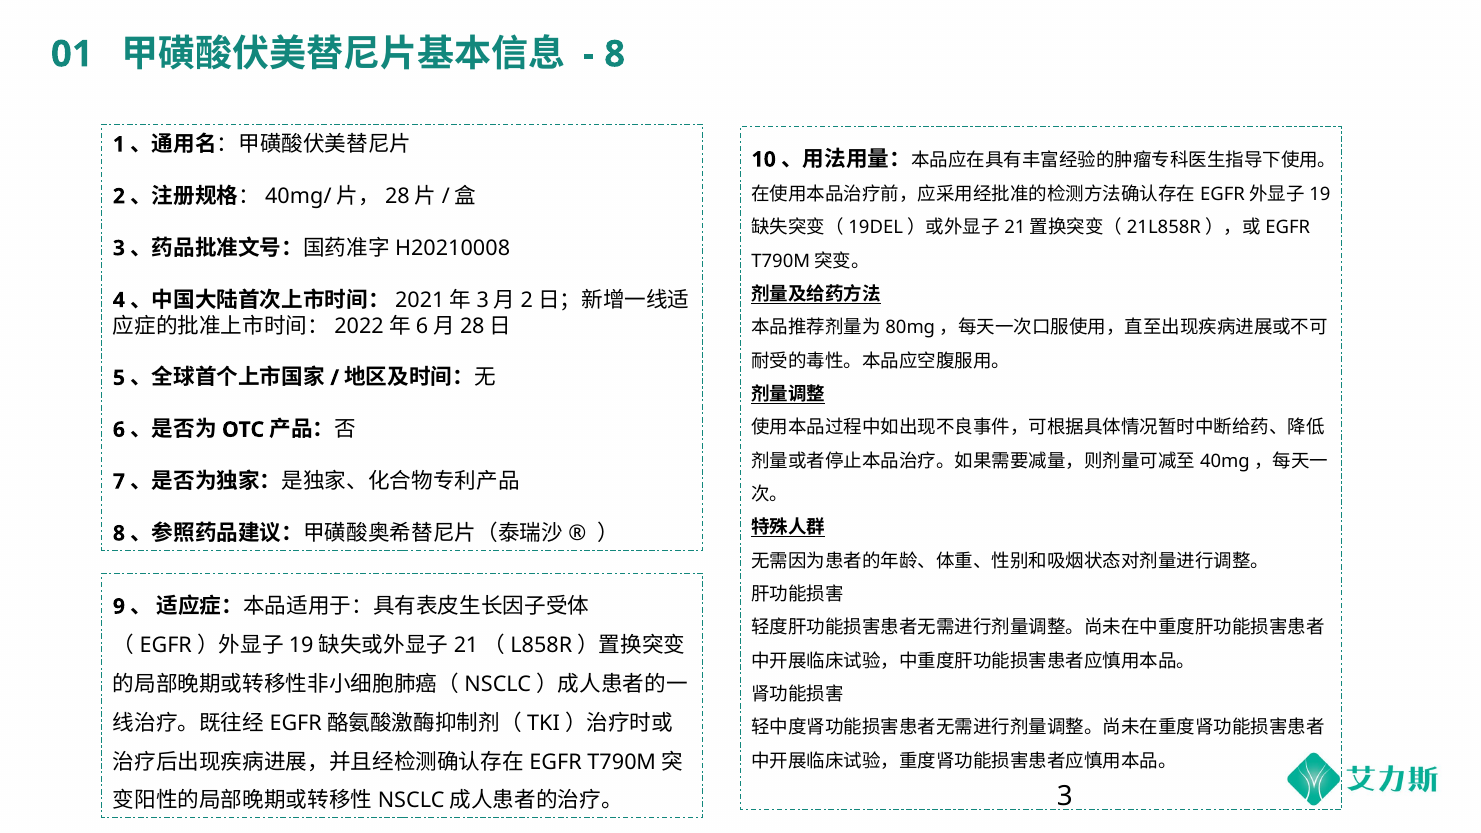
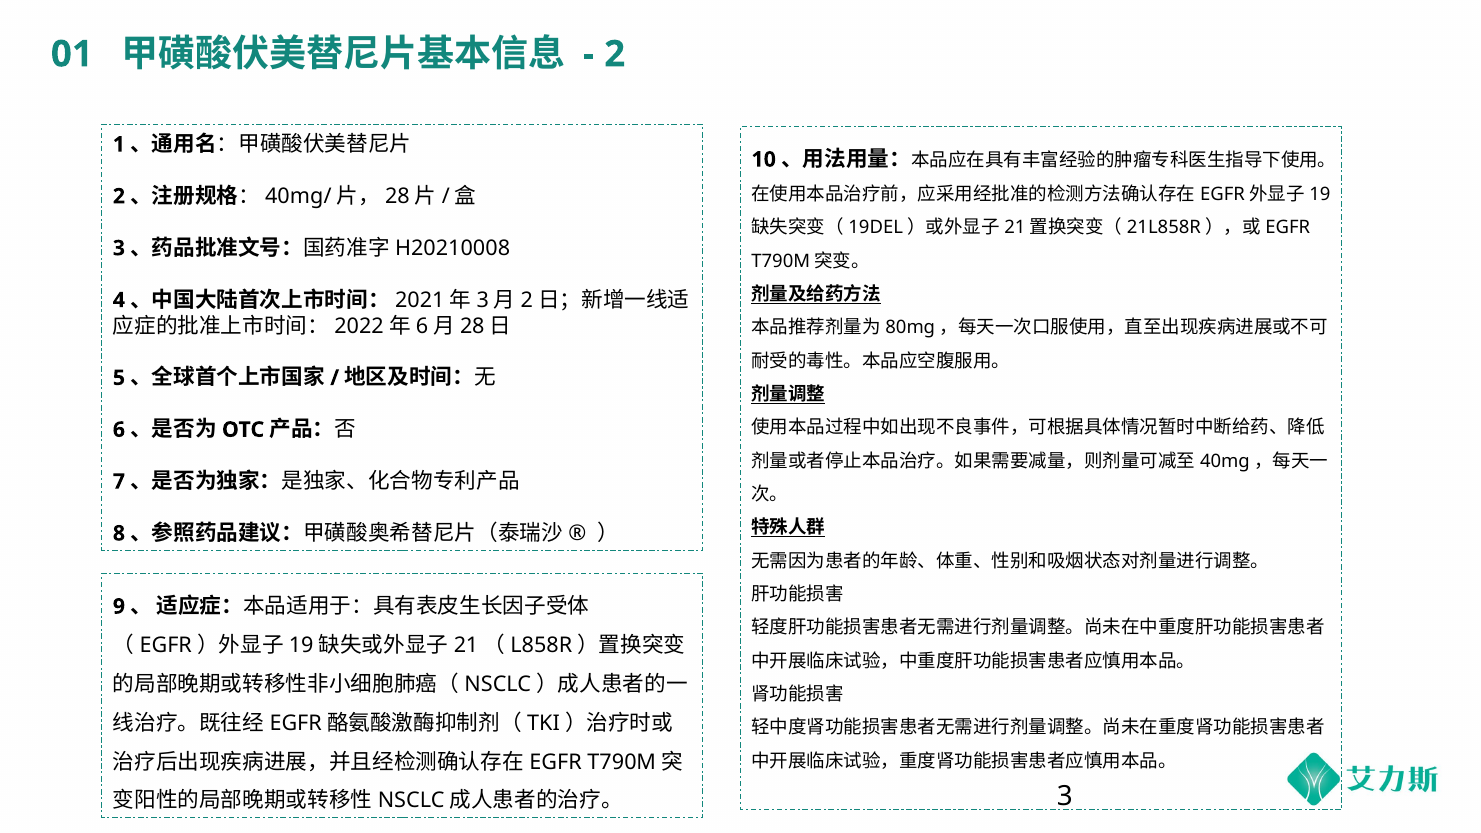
8 at (615, 54): 8 -> 2
